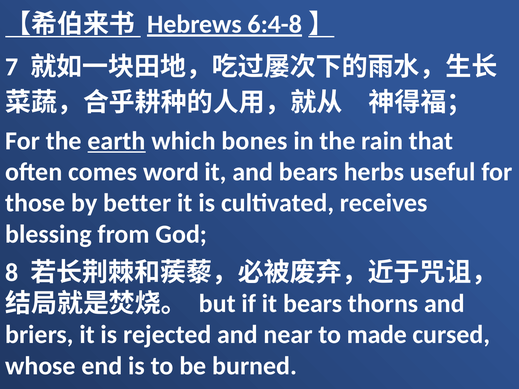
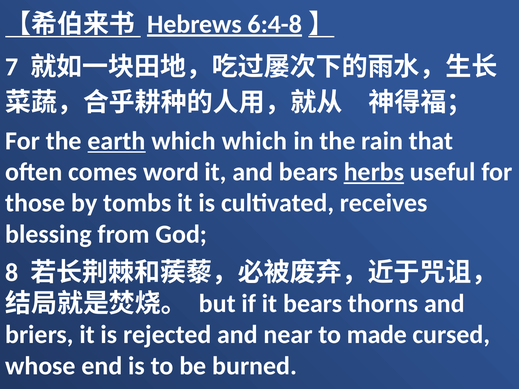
which bones: bones -> which
herbs underline: none -> present
better: better -> tombs
